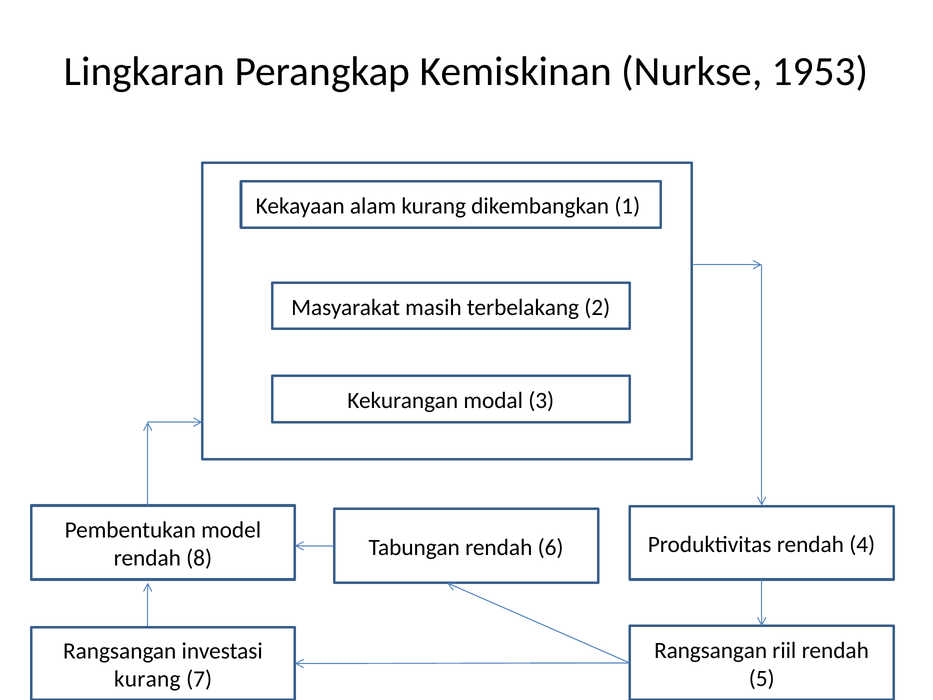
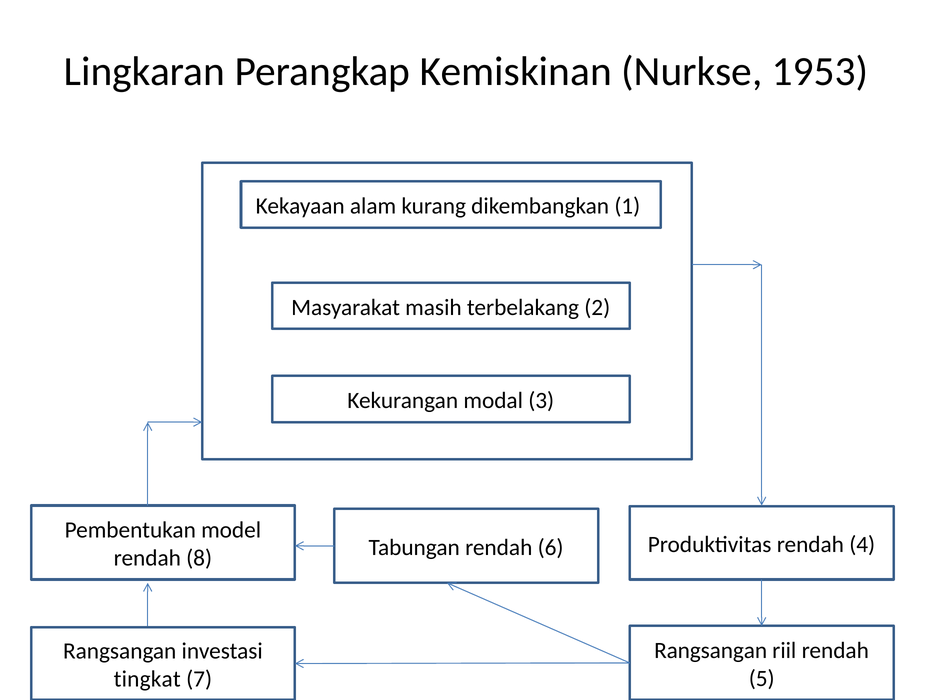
kurang at (147, 679): kurang -> tingkat
